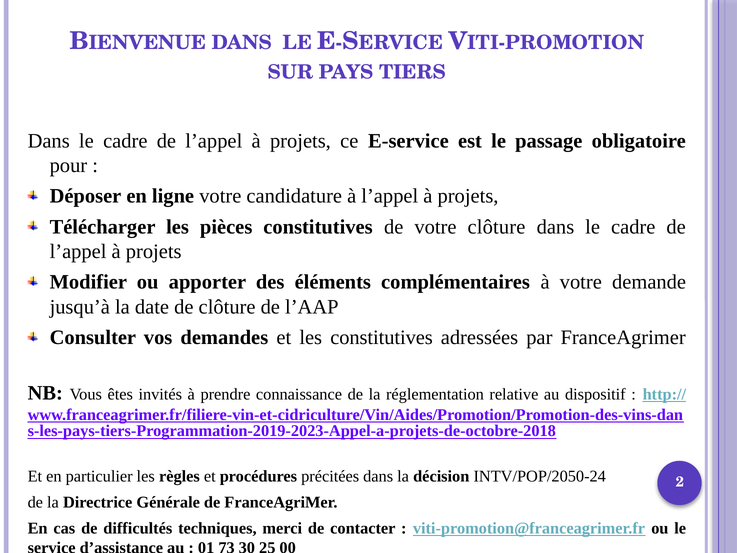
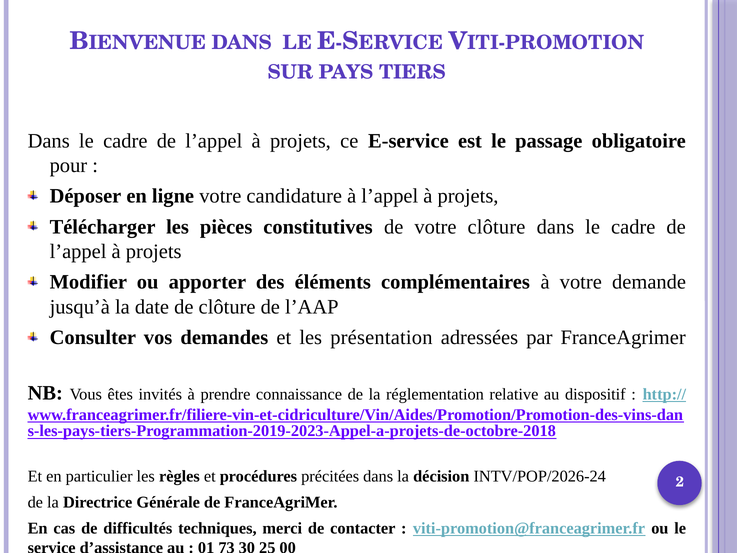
les constitutives: constitutives -> présentation
INTV/POP/2050-24: INTV/POP/2050-24 -> INTV/POP/2026-24
